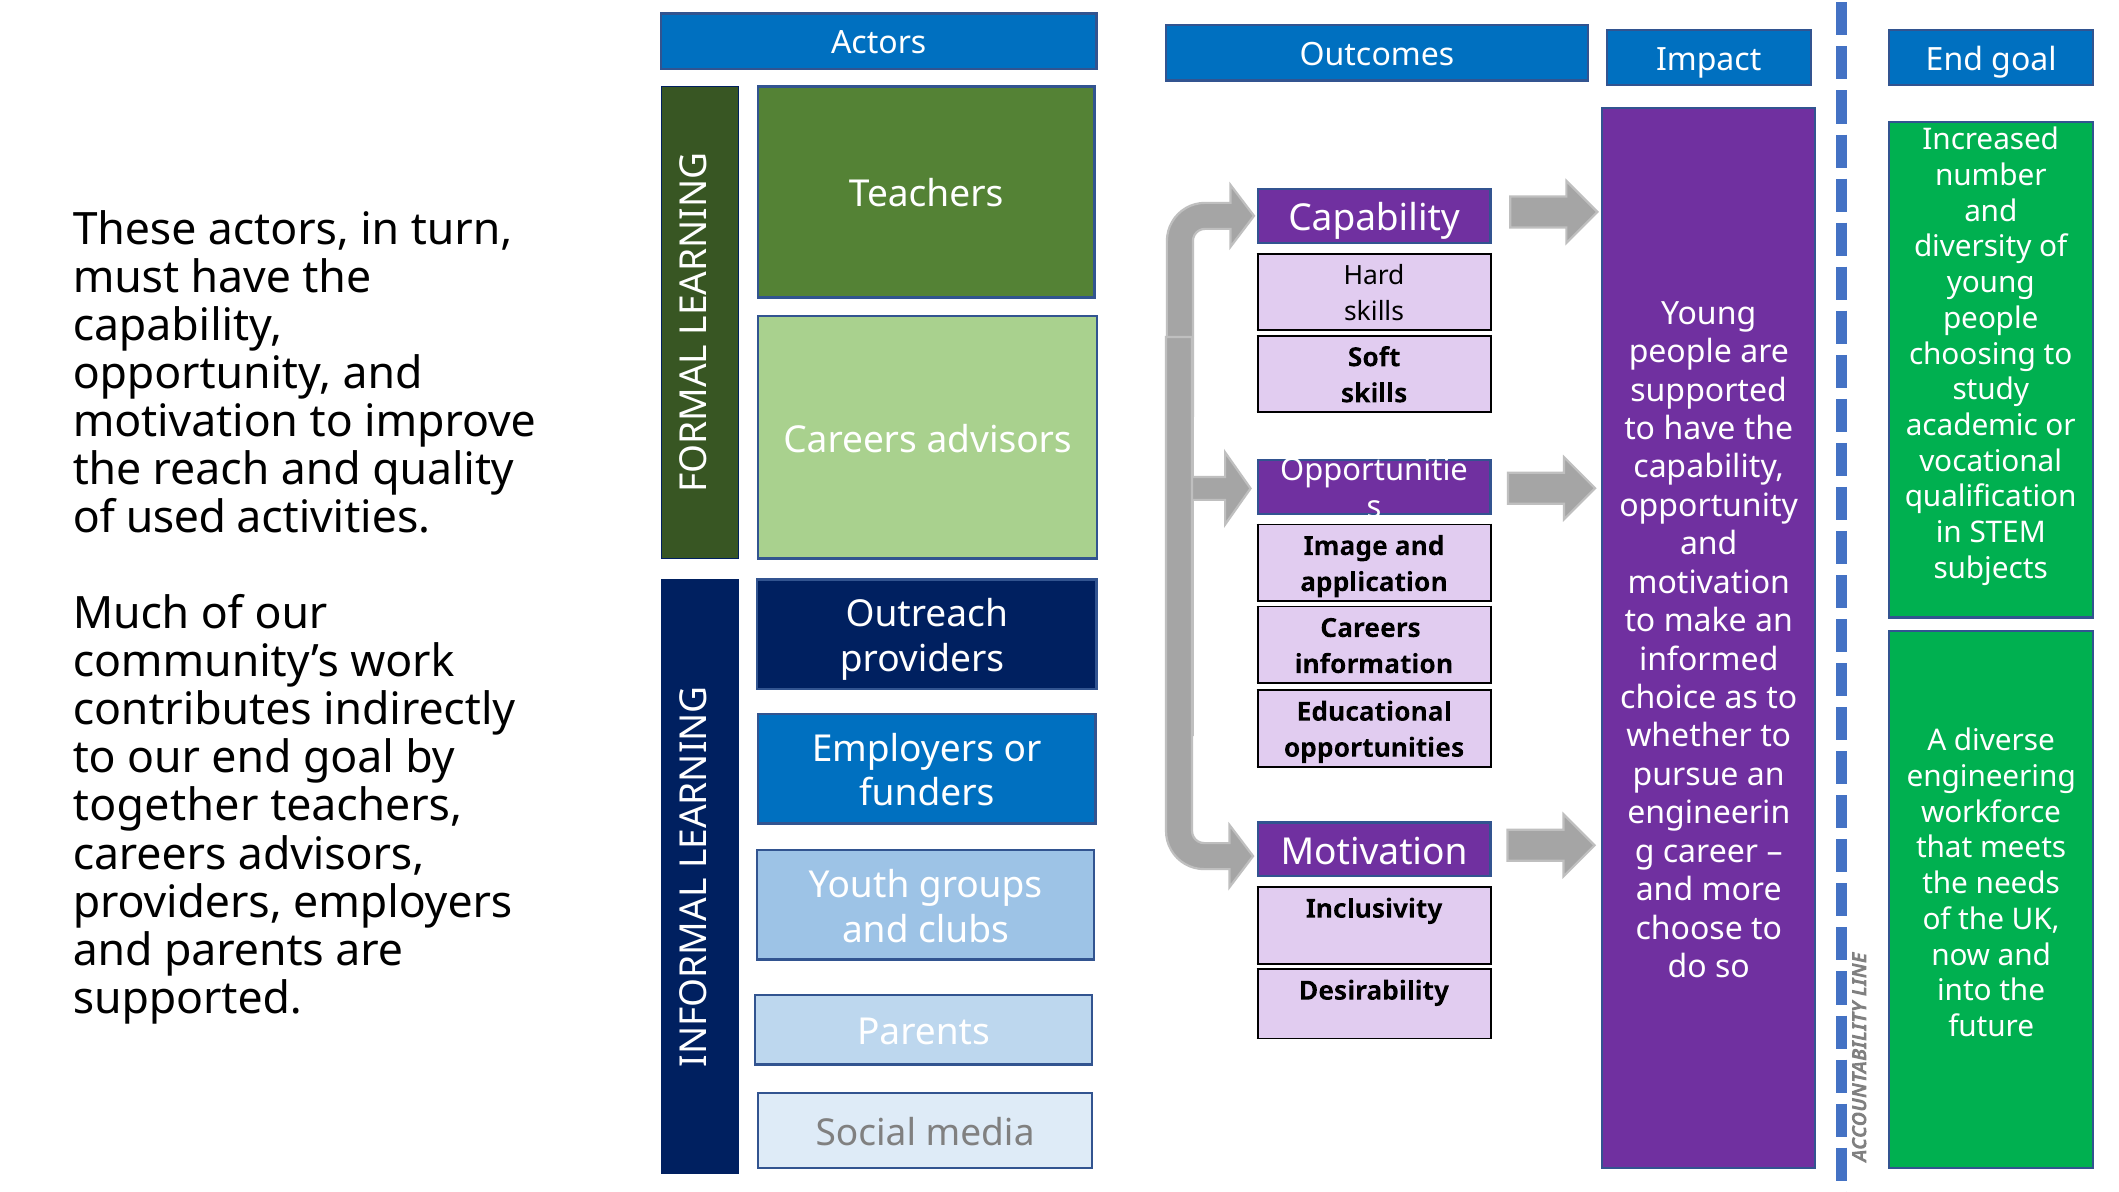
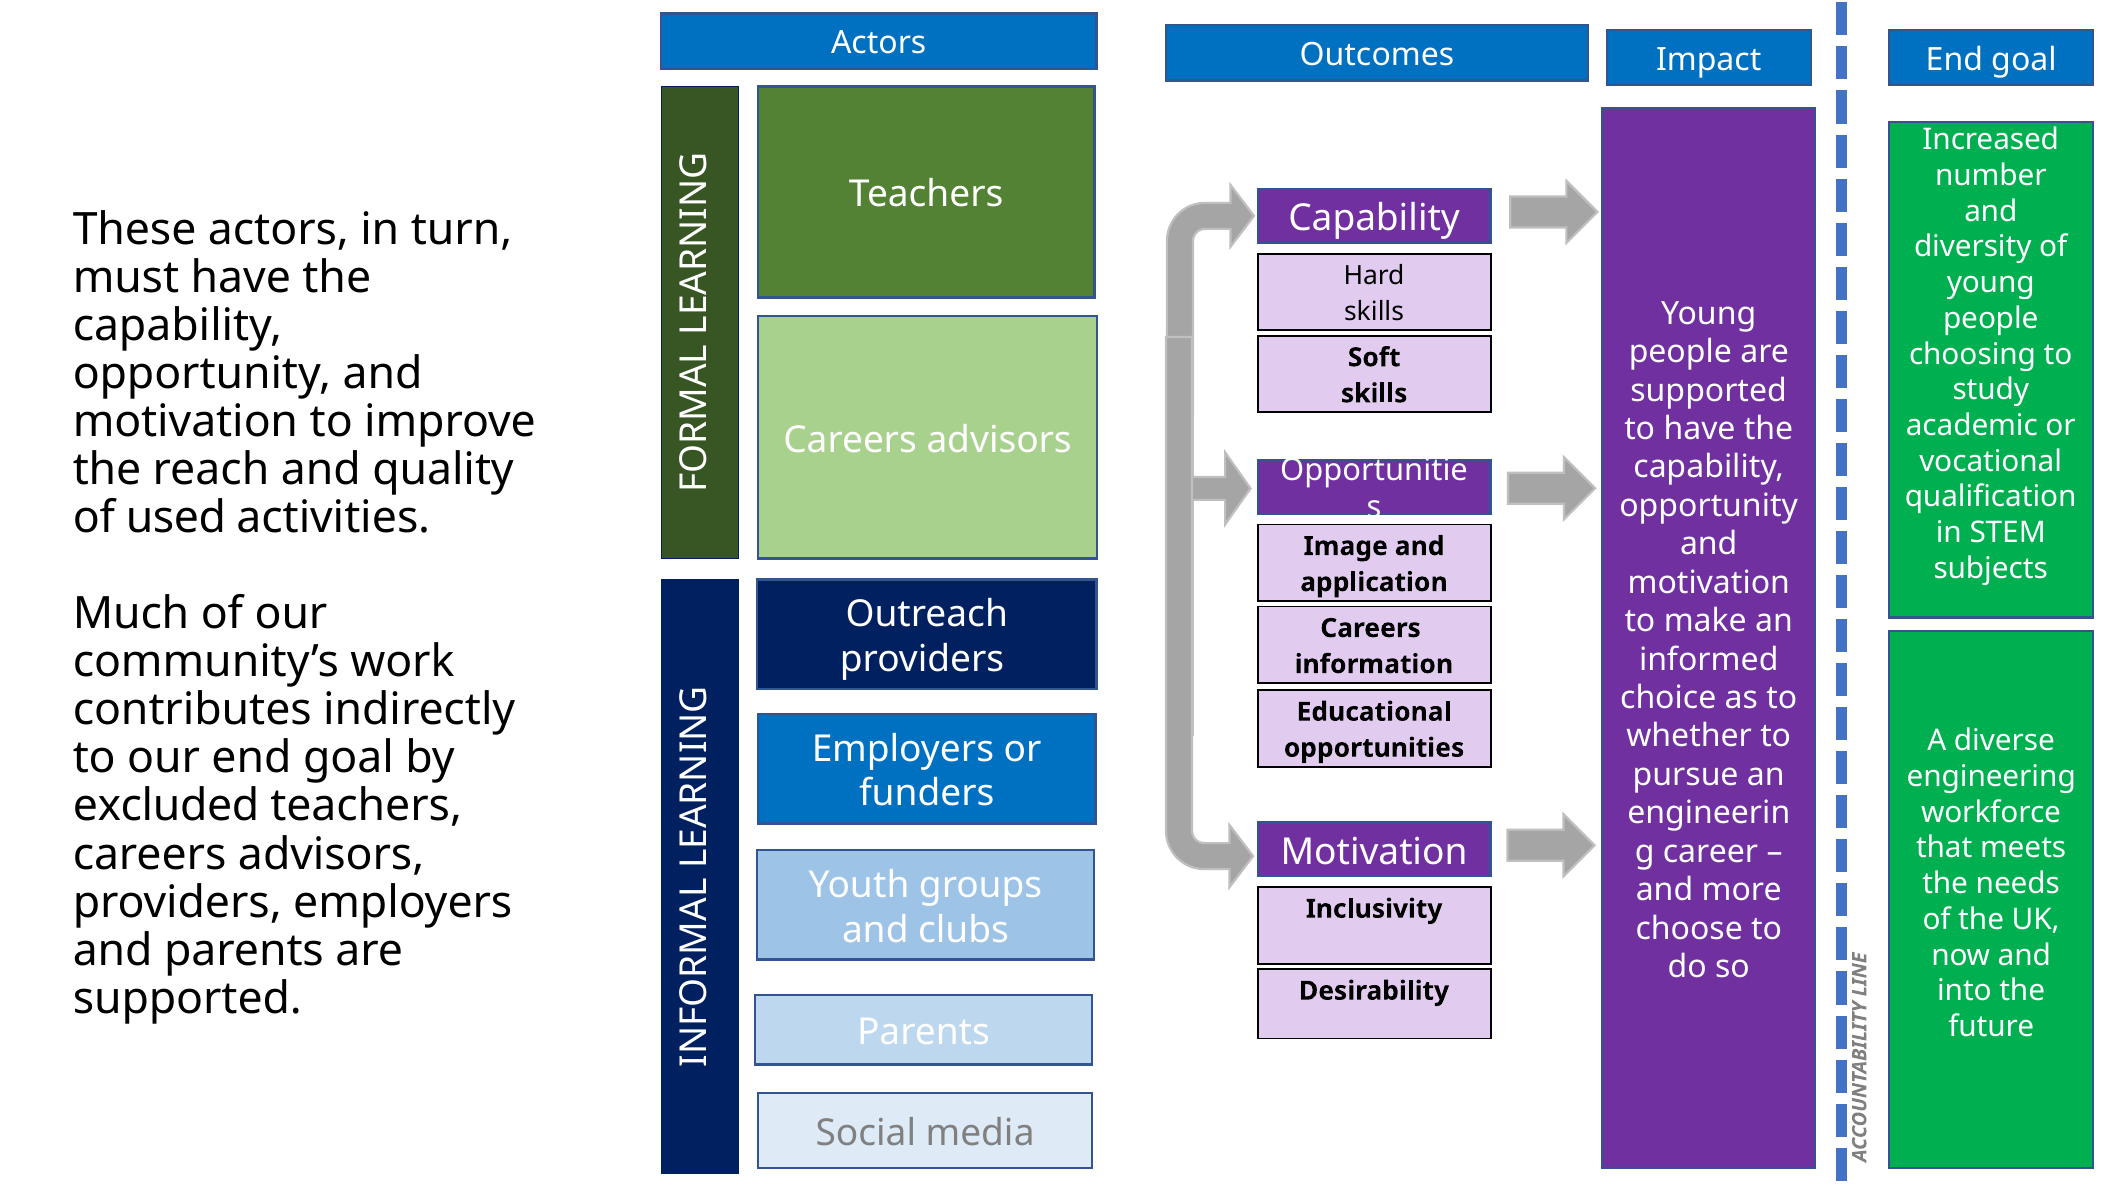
together: together -> excluded
